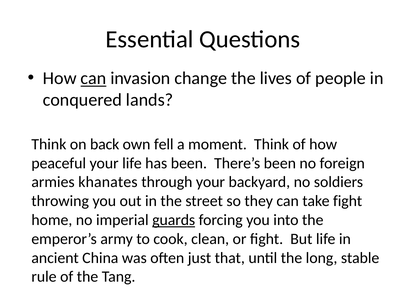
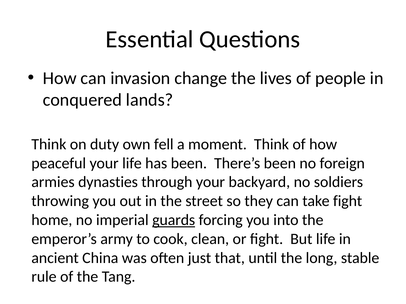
can at (93, 78) underline: present -> none
back: back -> duty
khanates: khanates -> dynasties
